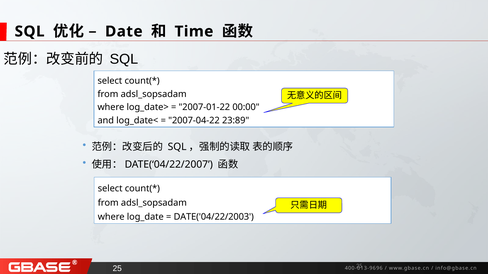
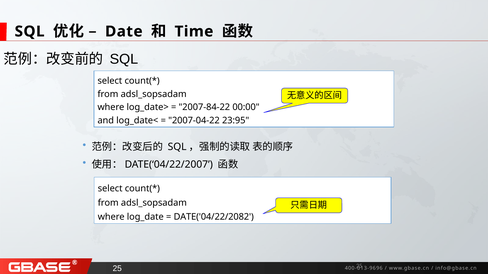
2007-01-22: 2007-01-22 -> 2007-84-22
23:89: 23:89 -> 23:95
DATE('04/22/2003: DATE('04/22/2003 -> DATE('04/22/2082
